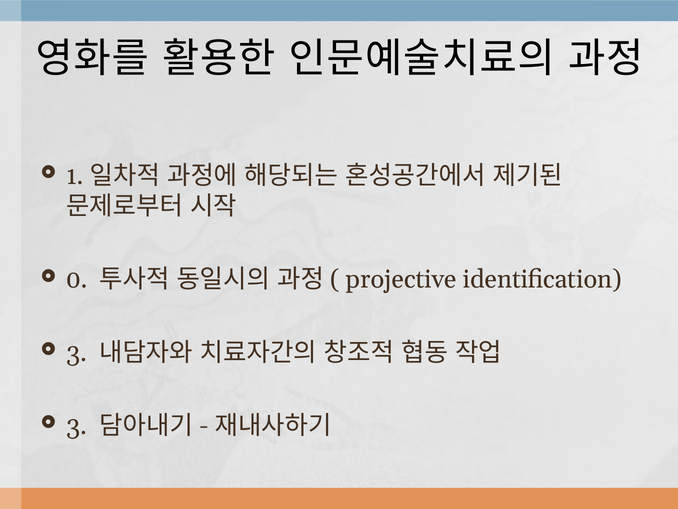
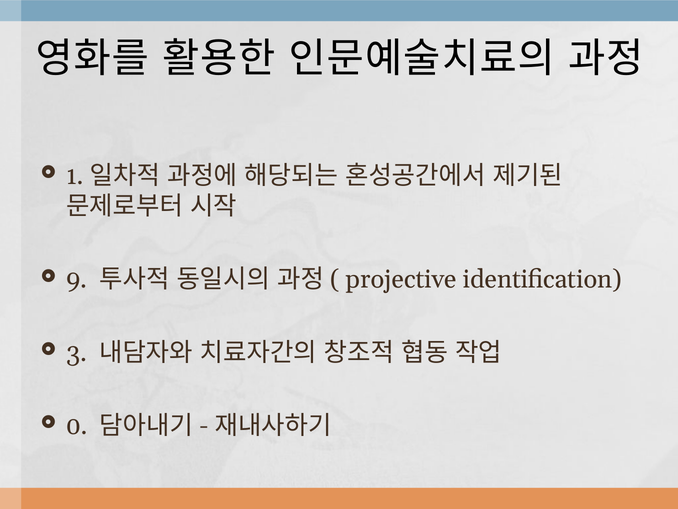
0: 0 -> 9
3 at (77, 426): 3 -> 0
